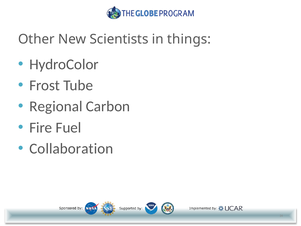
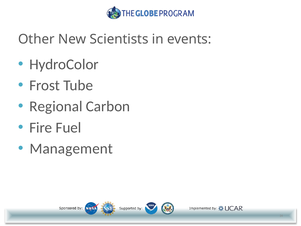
things: things -> events
Collaboration: Collaboration -> Management
